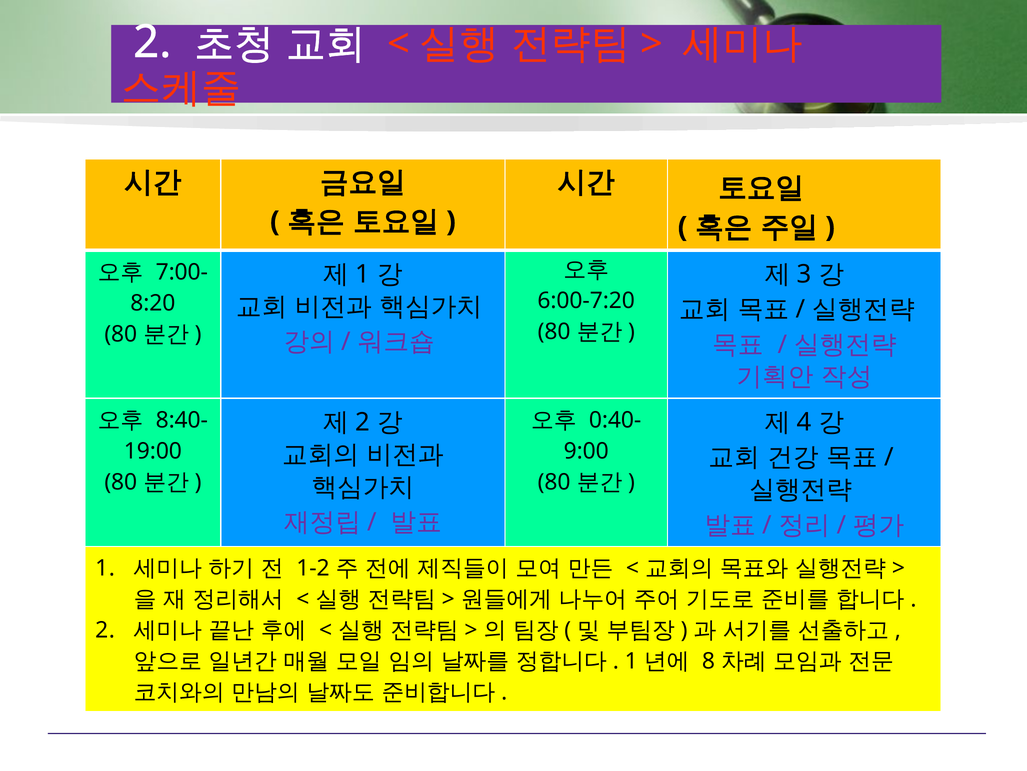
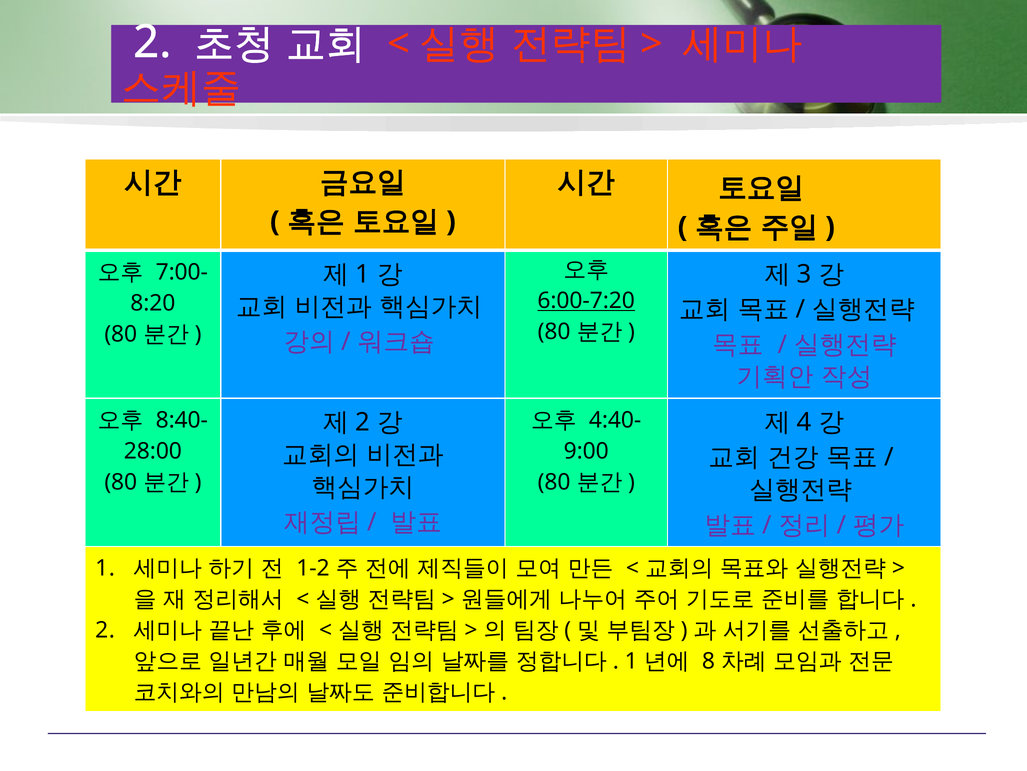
6:00-7:20 underline: none -> present
0:40-: 0:40- -> 4:40-
19:00: 19:00 -> 28:00
